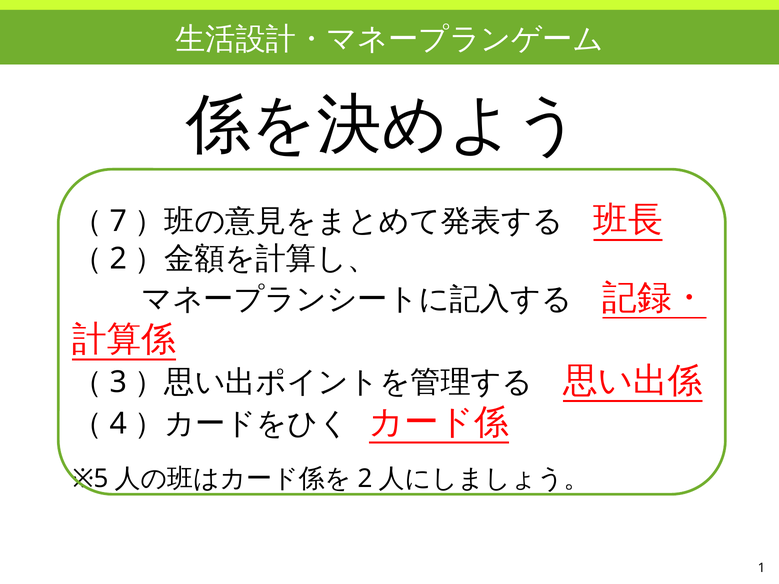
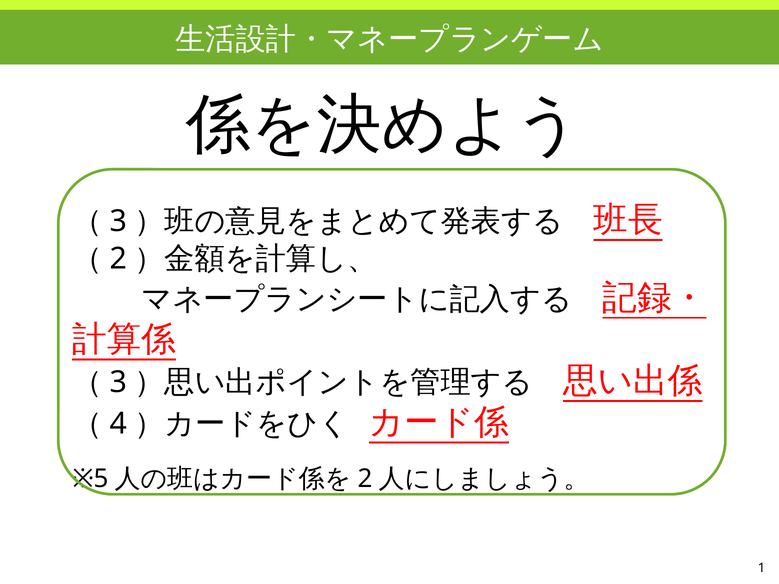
7 at (118, 221): 7 -> 3
